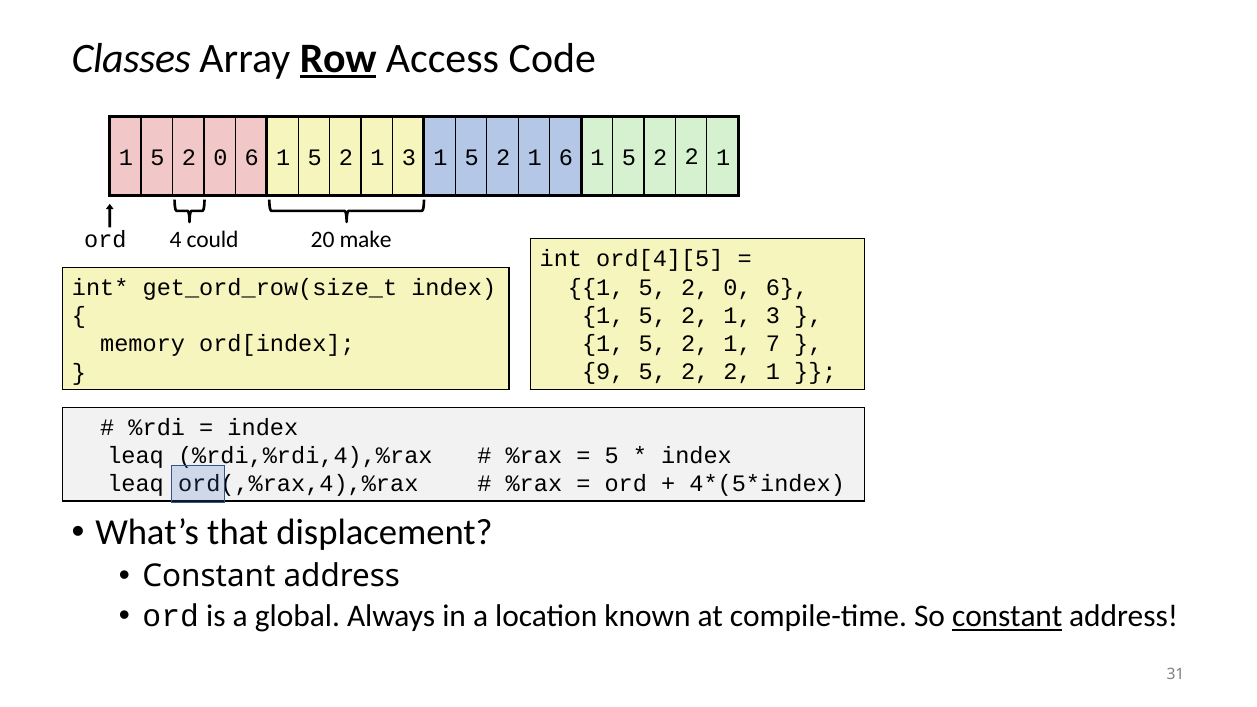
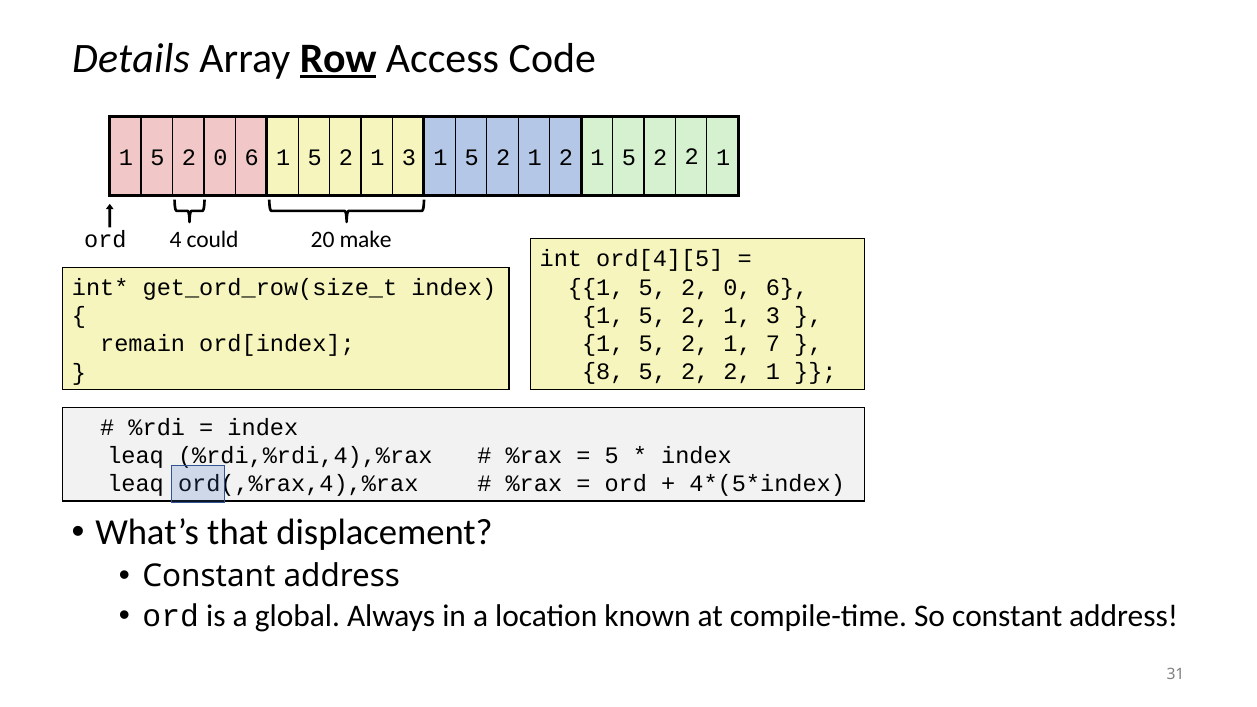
Classes: Classes -> Details
1 6: 6 -> 2
memory: memory -> remain
9: 9 -> 8
constant at (1007, 616) underline: present -> none
